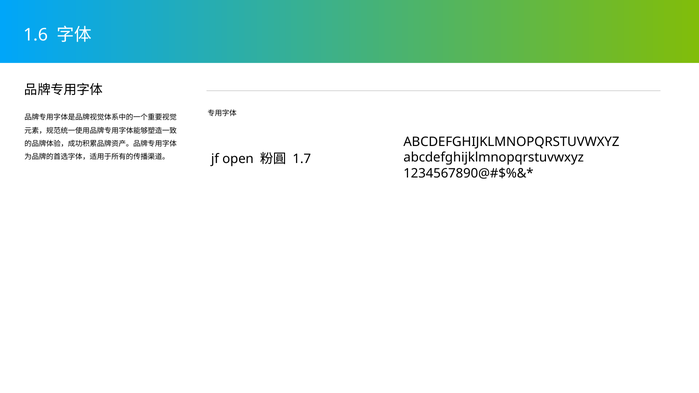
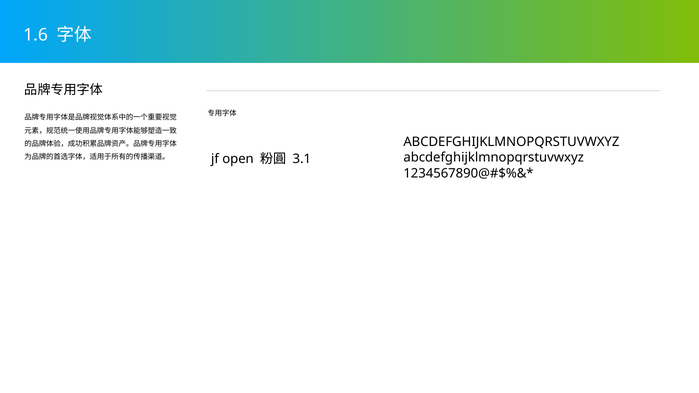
1.7: 1.7 -> 3.1
